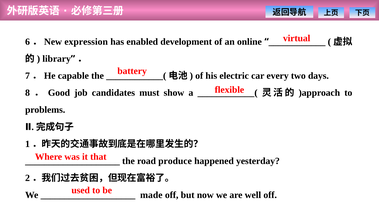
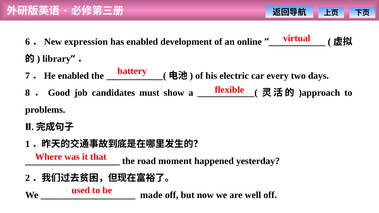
7．He capable: capable -> enabled
produce: produce -> moment
